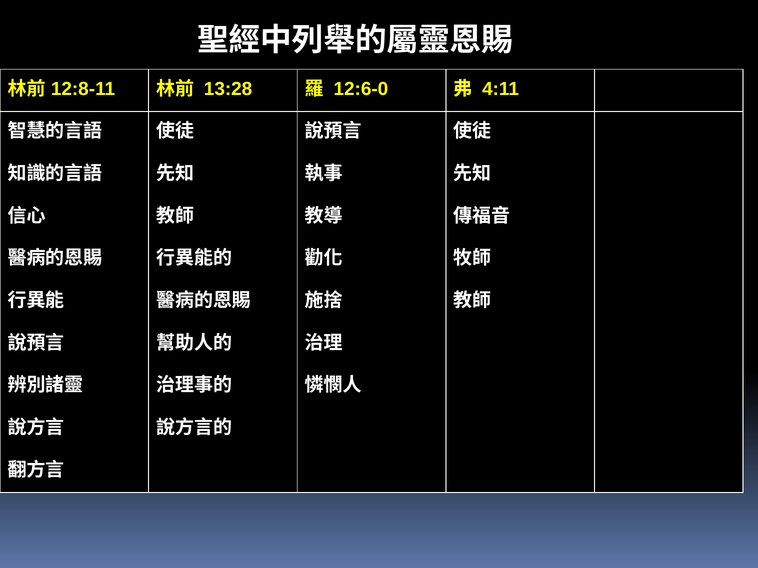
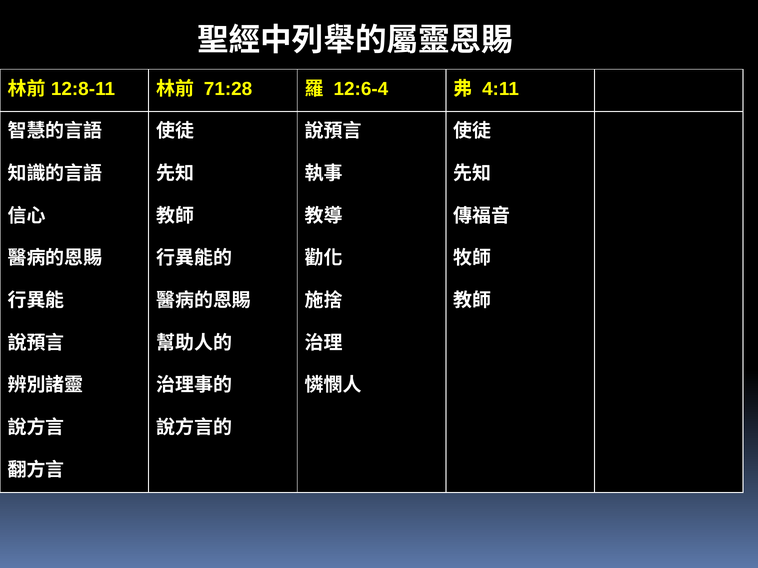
13:28: 13:28 -> 71:28
12:6-0: 12:6-0 -> 12:6-4
